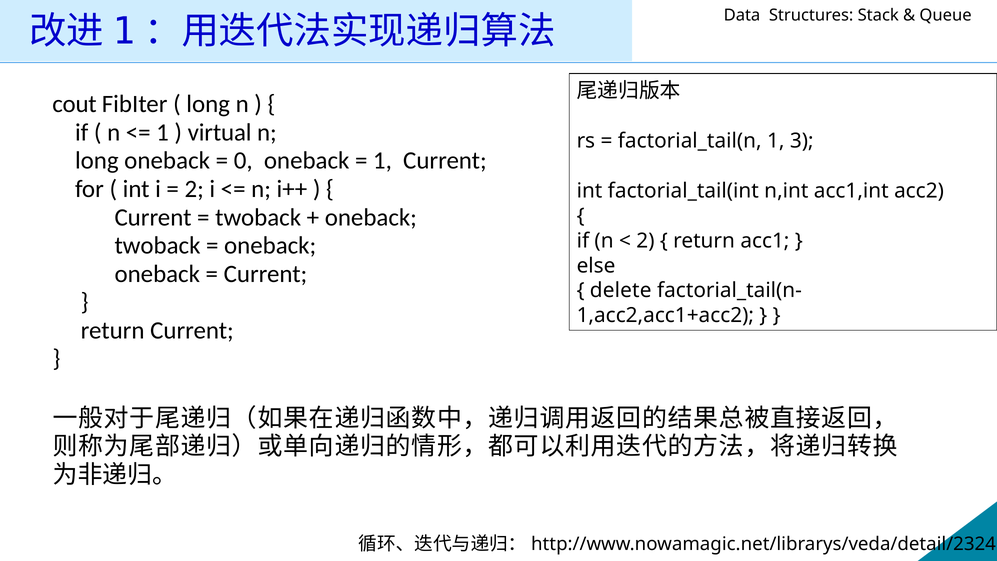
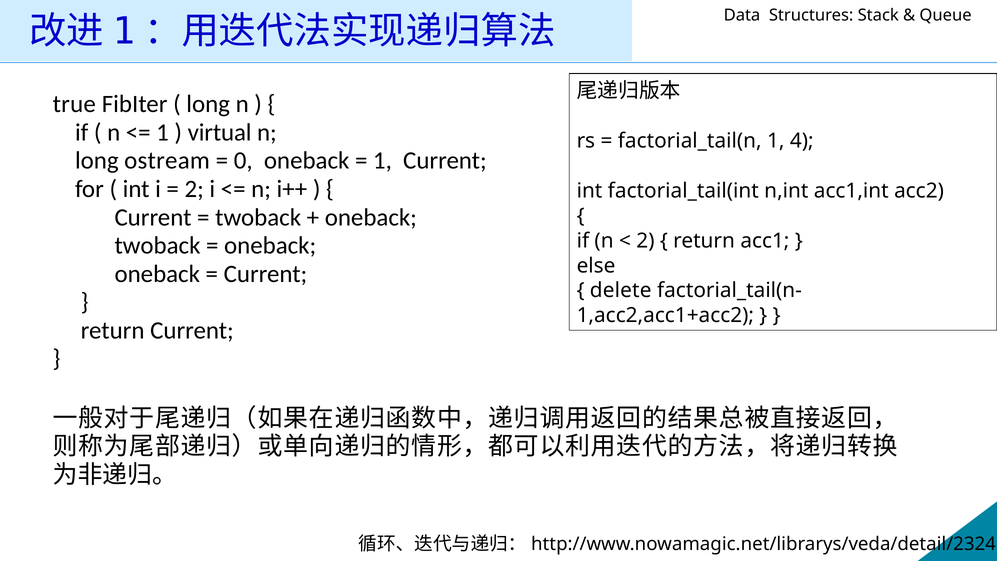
cout: cout -> true
3: 3 -> 4
long oneback: oneback -> ostream
